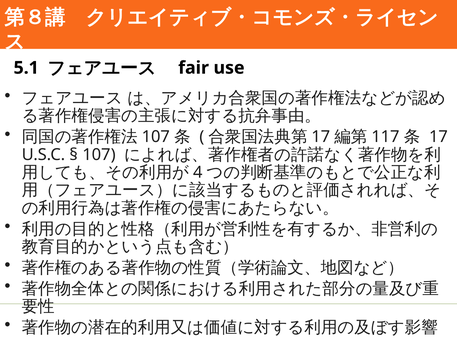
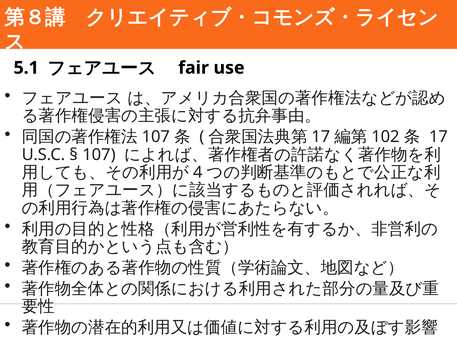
117: 117 -> 102
